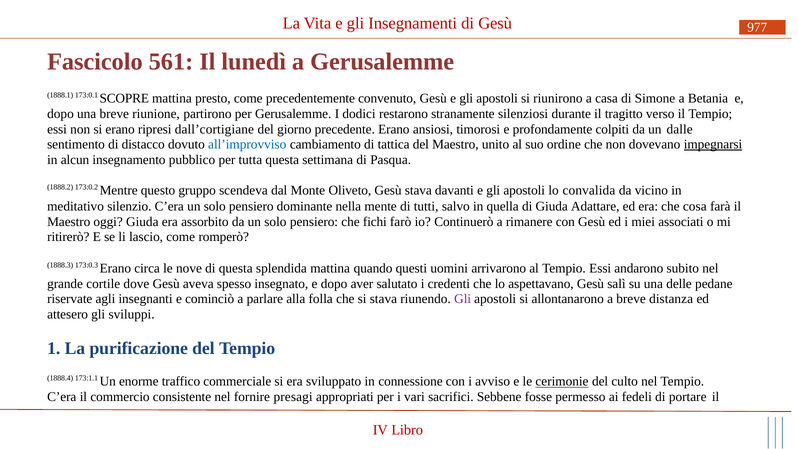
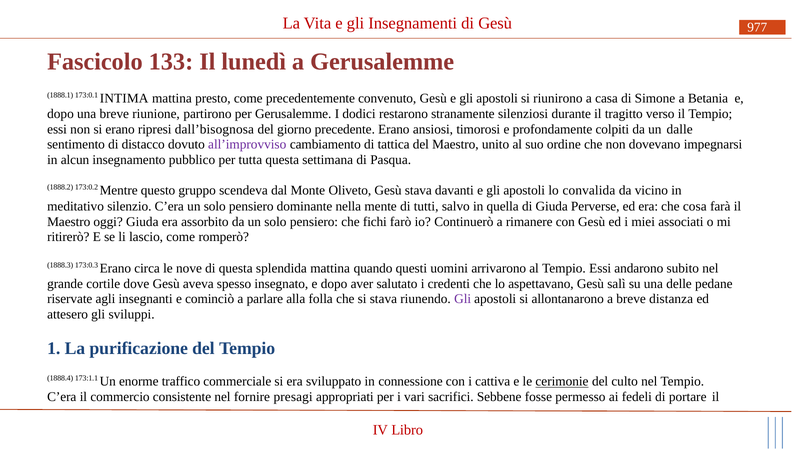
561: 561 -> 133
SCOPRE: SCOPRE -> INTIMA
dall’cortigiane: dall’cortigiane -> dall’bisognosa
all’improvviso colour: blue -> purple
impegnarsi underline: present -> none
Adattare: Adattare -> Perverse
avviso: avviso -> cattiva
